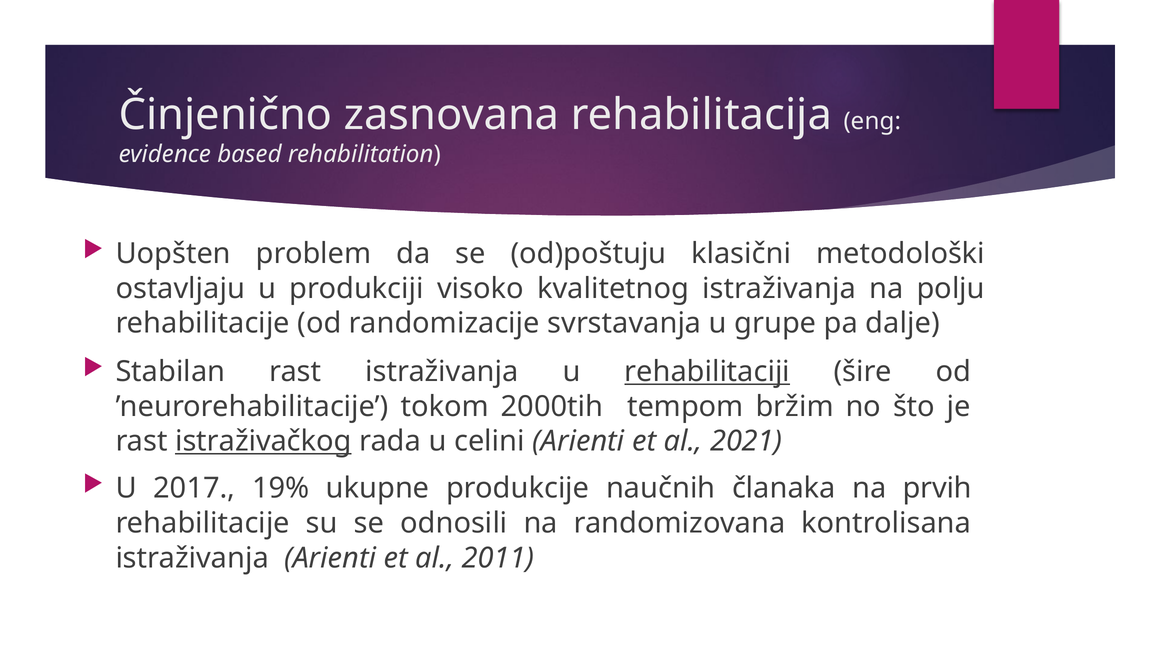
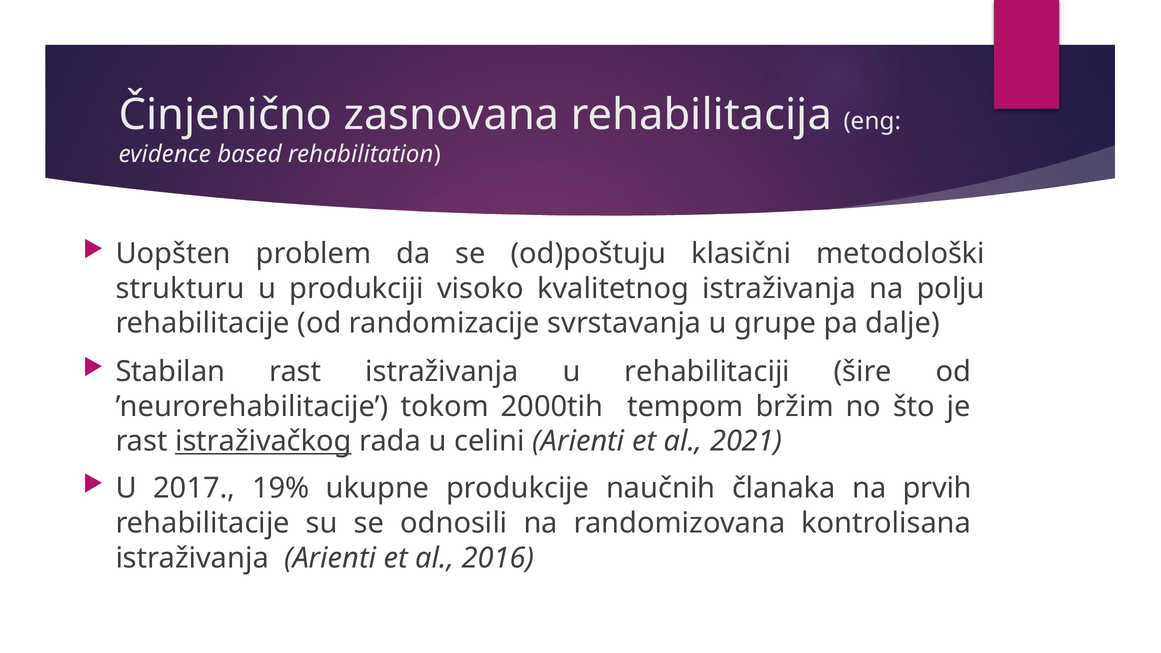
ostavljaju: ostavljaju -> strukturu
rehabilitaciji underline: present -> none
2011: 2011 -> 2016
